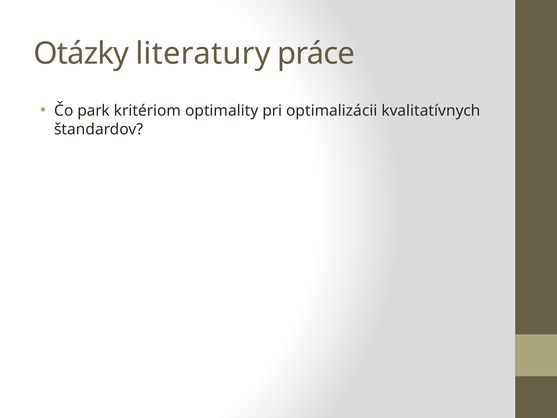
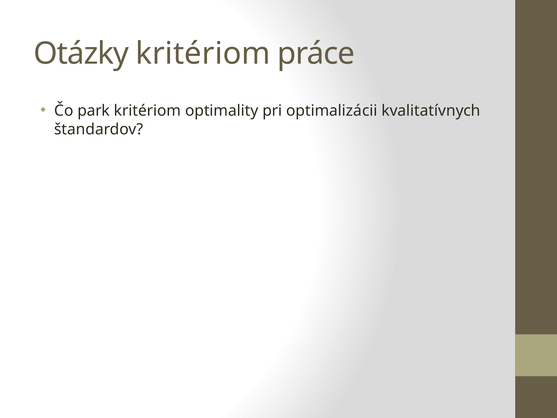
Otázky literatury: literatury -> kritériom
